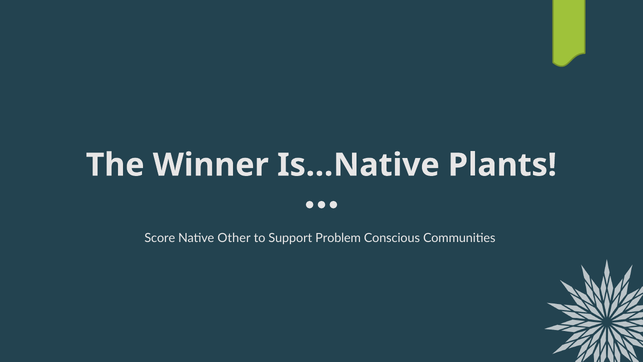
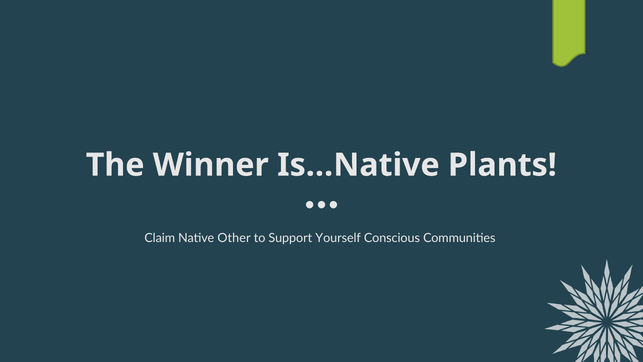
Score: Score -> Claim
Problem: Problem -> Yourself
